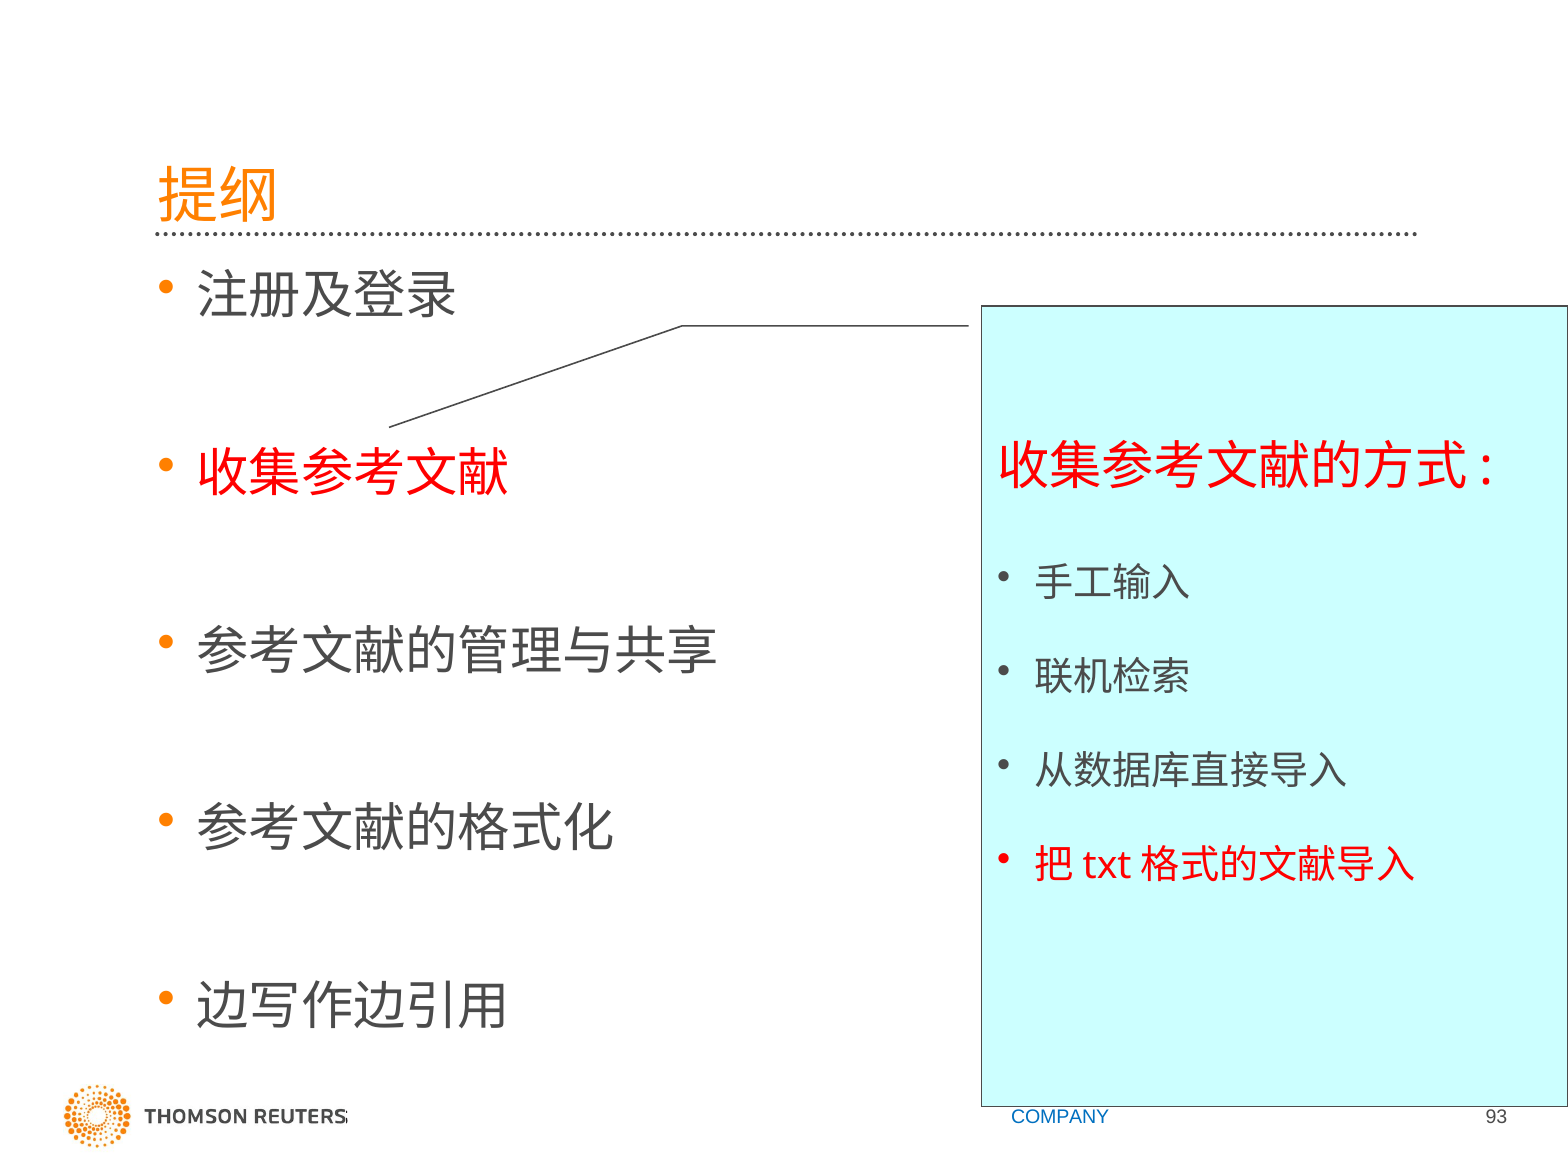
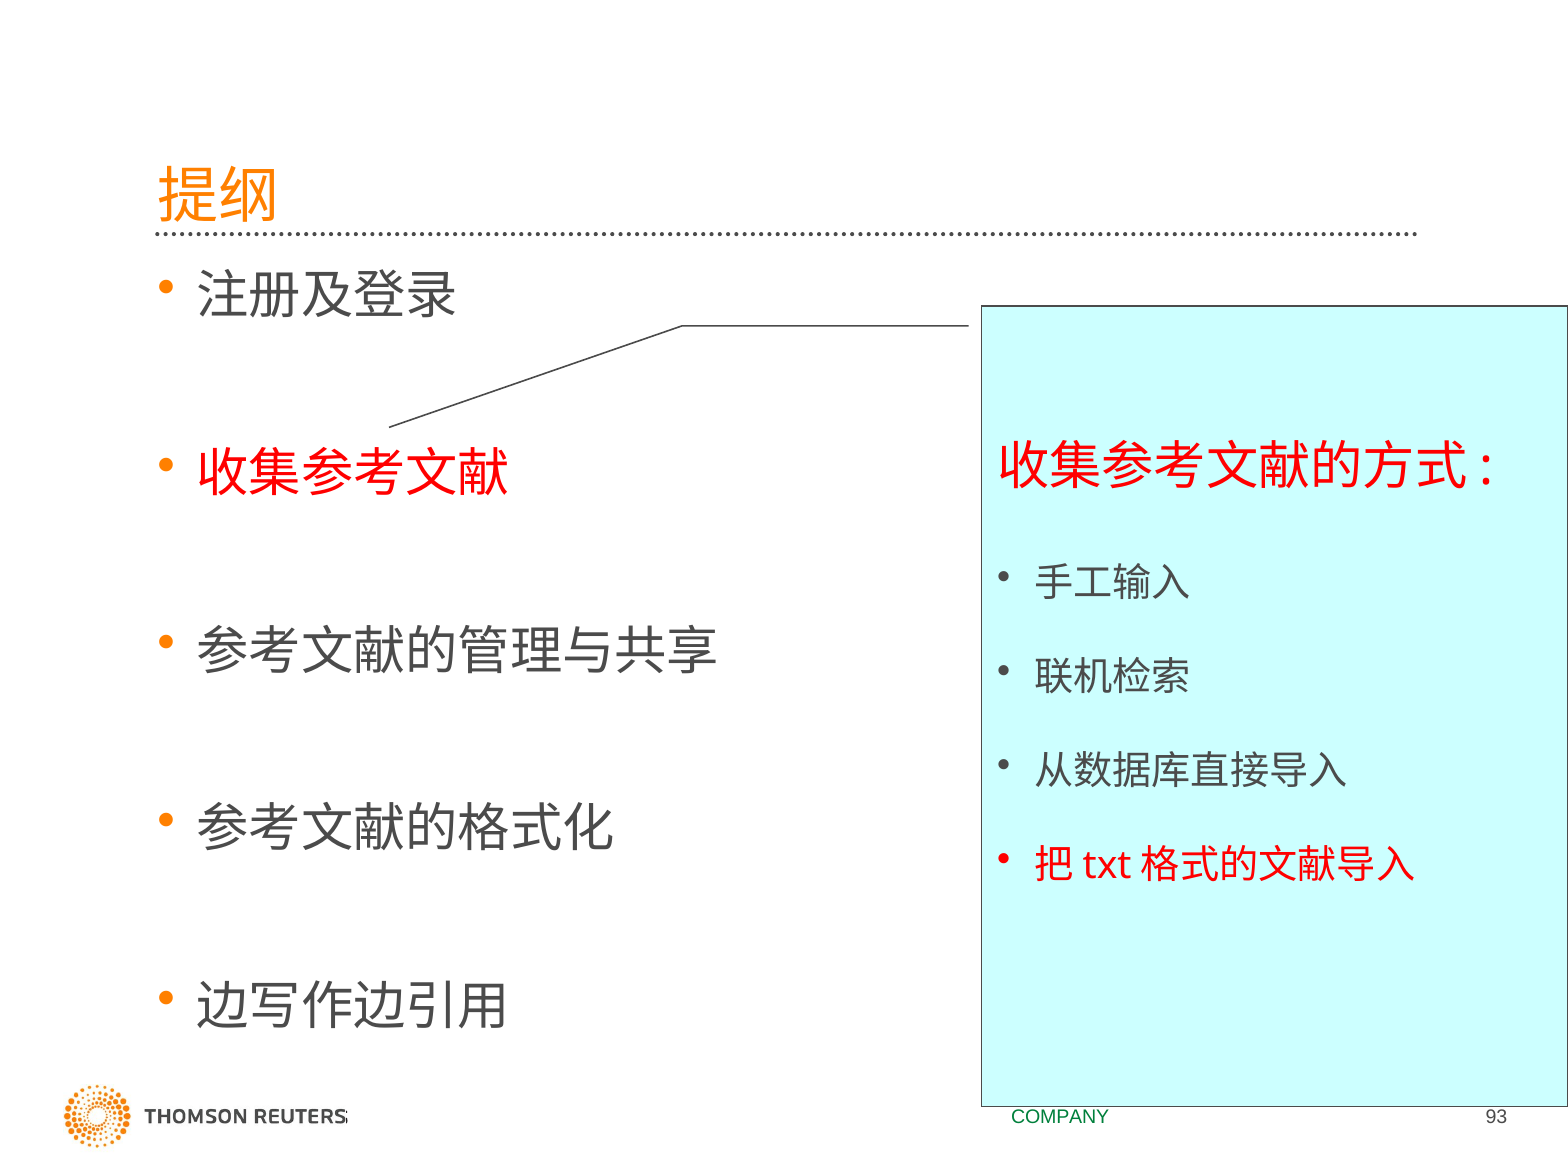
COMPANY colour: blue -> green
